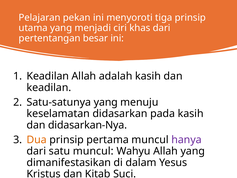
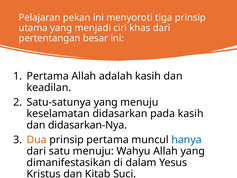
Keadilan at (48, 76): Keadilan -> Pertama
hanya colour: purple -> blue
satu muncul: muncul -> menuju
